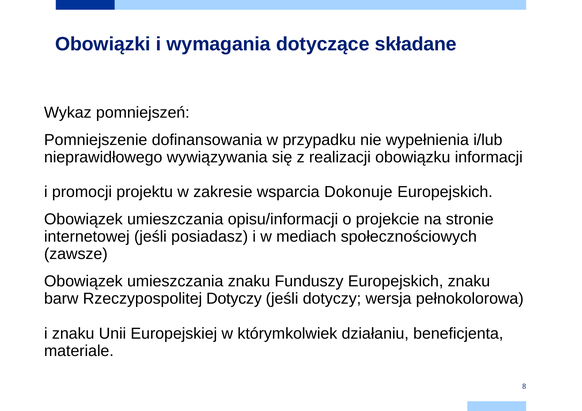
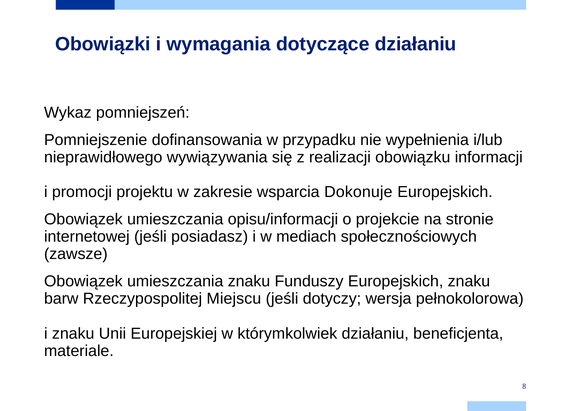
dotyczące składane: składane -> działaniu
Rzeczypospolitej Dotyczy: Dotyczy -> Miejscu
